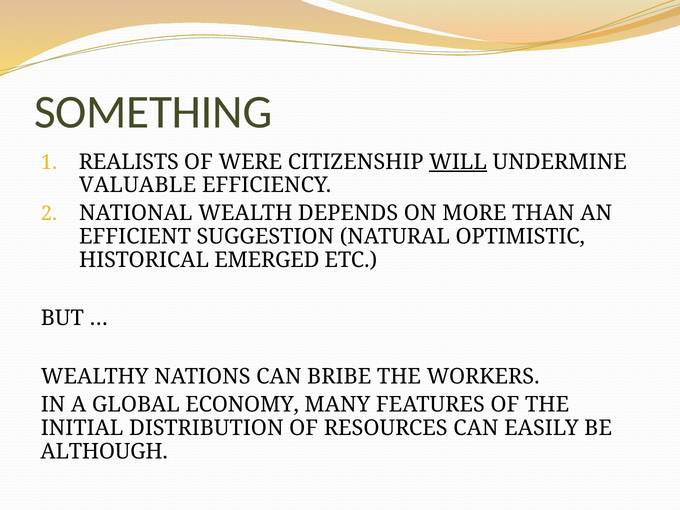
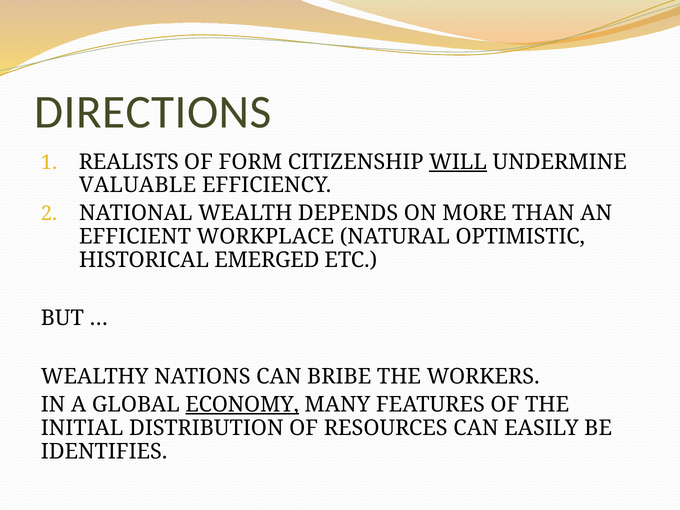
SOMETHING: SOMETHING -> DIRECTIONS
WERE: WERE -> FORM
SUGGESTION: SUGGESTION -> WORKPLACE
ECONOMY underline: none -> present
ALTHOUGH: ALTHOUGH -> IDENTIFIES
